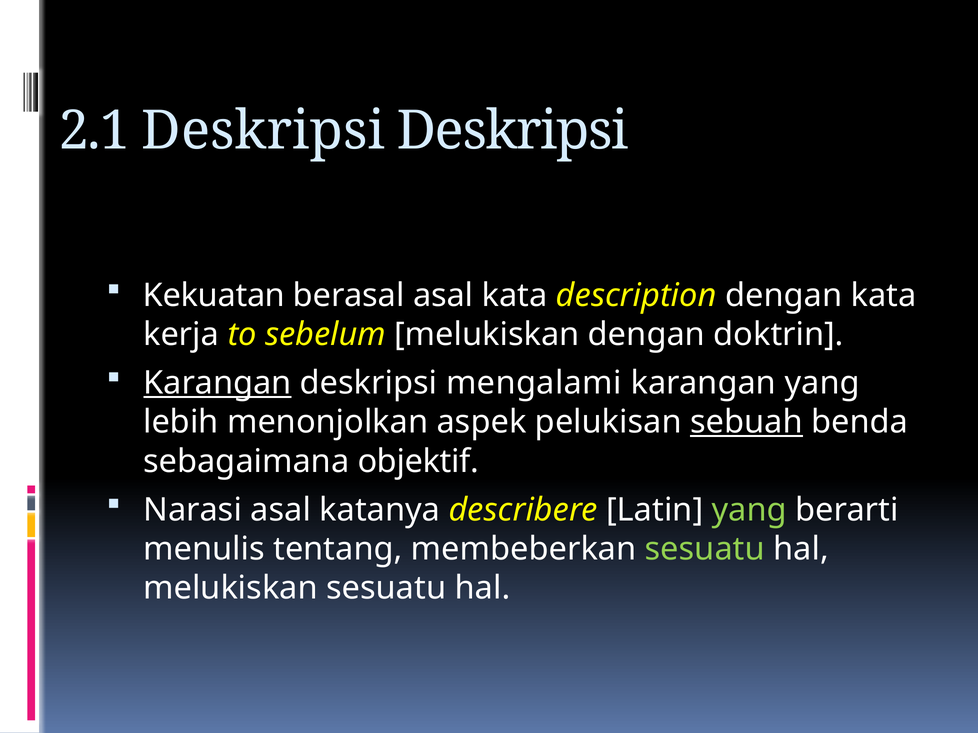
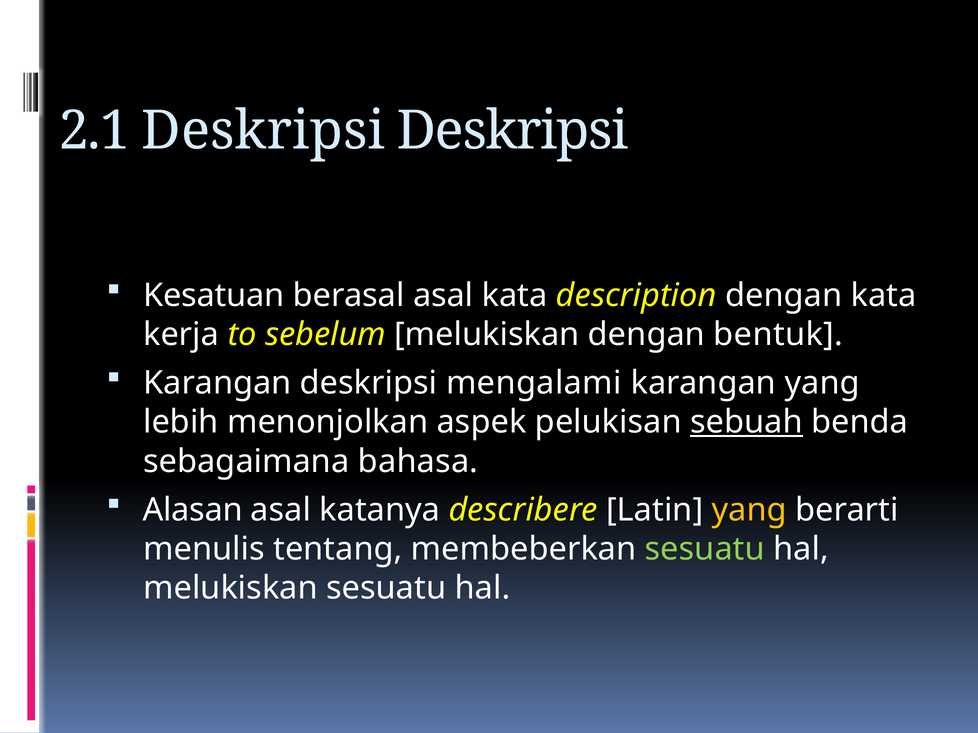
Kekuatan: Kekuatan -> Kesatuan
doktrin: doktrin -> bentuk
Karangan at (217, 383) underline: present -> none
objektif: objektif -> bahasa
Narasi: Narasi -> Alasan
yang at (749, 510) colour: light green -> yellow
